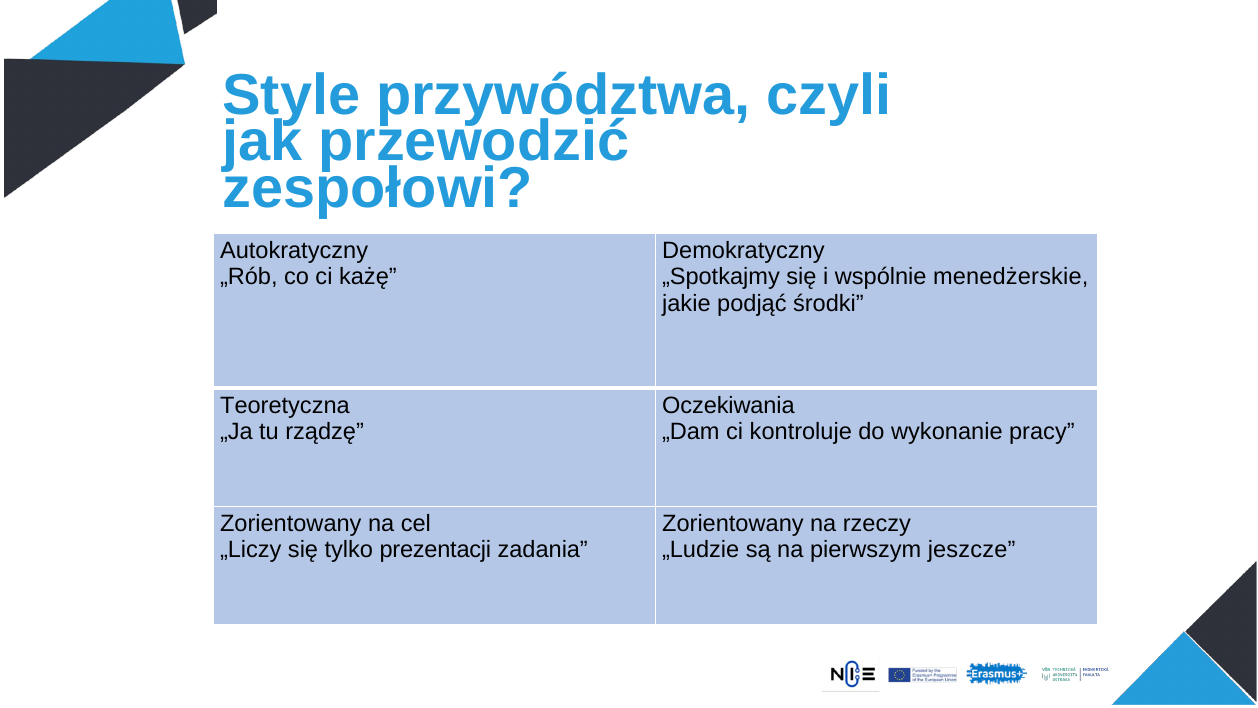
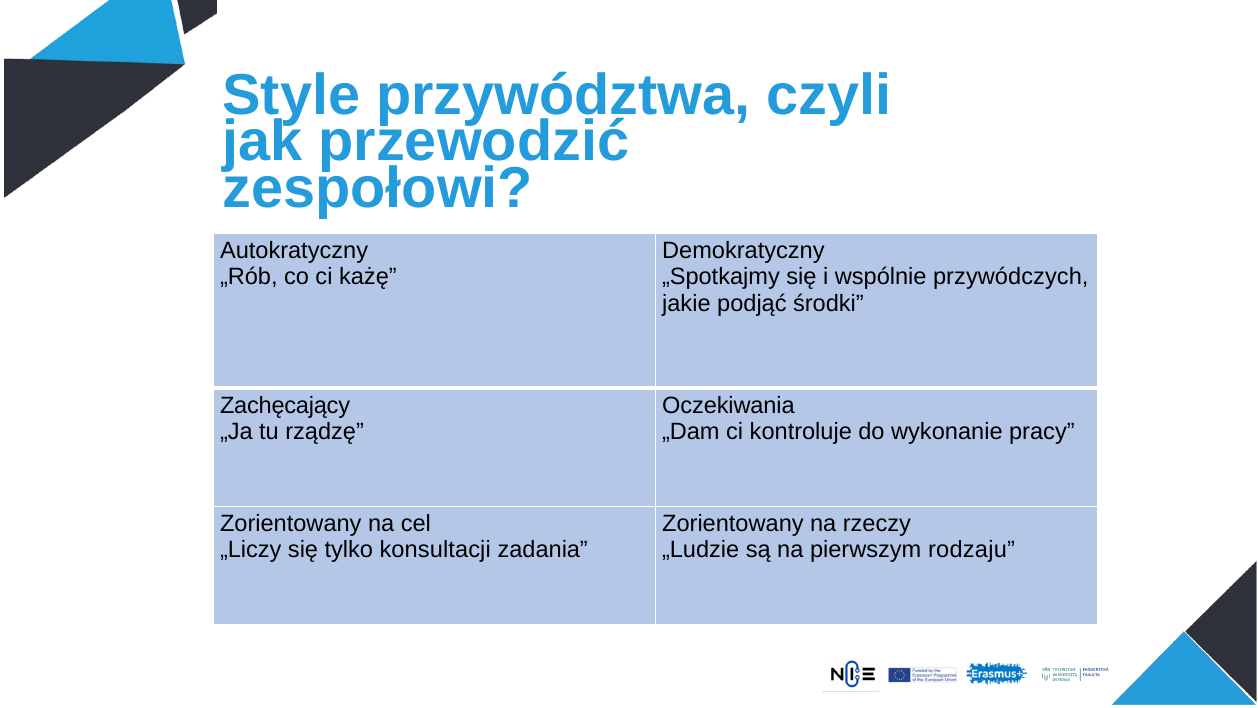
menedżerskie: menedżerskie -> przywódczych
Teoretyczna: Teoretyczna -> Zachęcający
prezentacji: prezentacji -> konsultacji
jeszcze: jeszcze -> rodzaju
